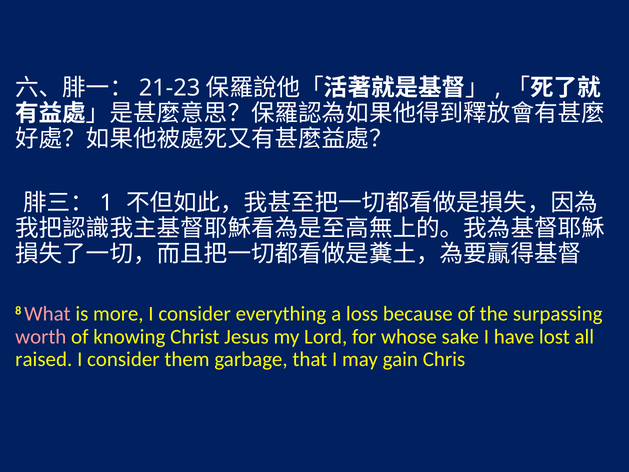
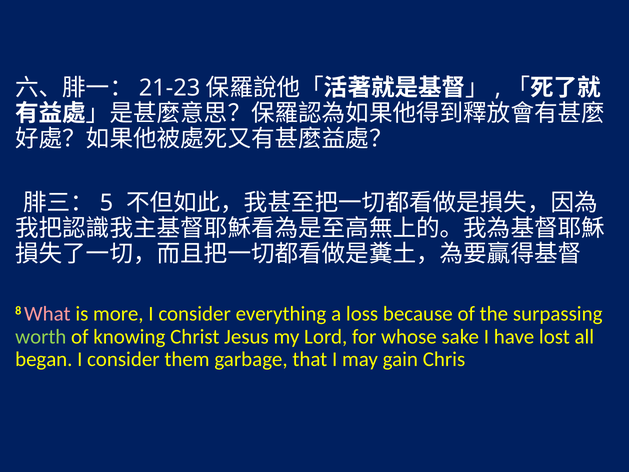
1: 1 -> 5
worth colour: pink -> light green
raised: raised -> began
